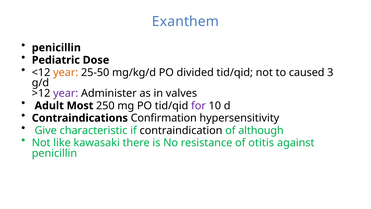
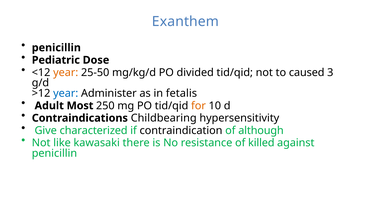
year at (66, 93) colour: purple -> blue
valves: valves -> fetalis
for colour: purple -> orange
Confirmation: Confirmation -> Childbearing
characteristic: characteristic -> characterized
otitis: otitis -> killed
